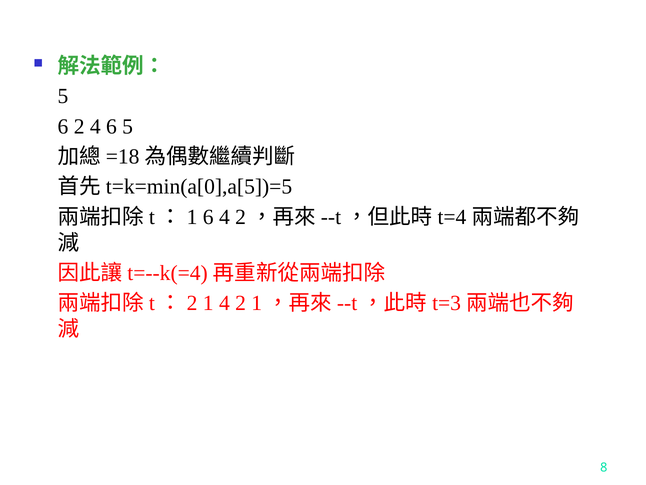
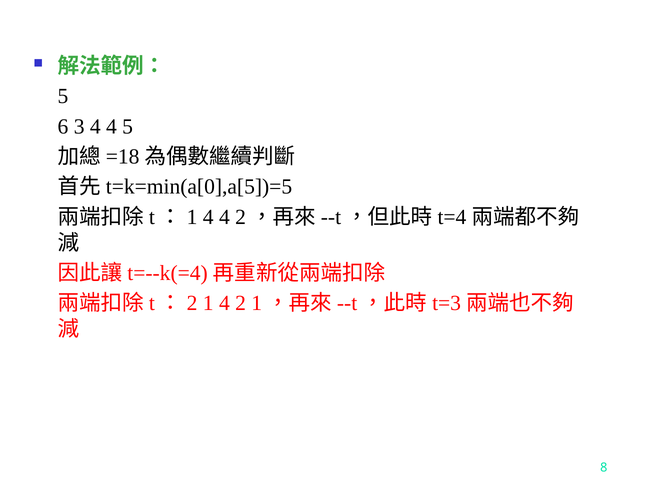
6 2: 2 -> 3
6 at (111, 126): 6 -> 4
6 at (208, 217): 6 -> 4
